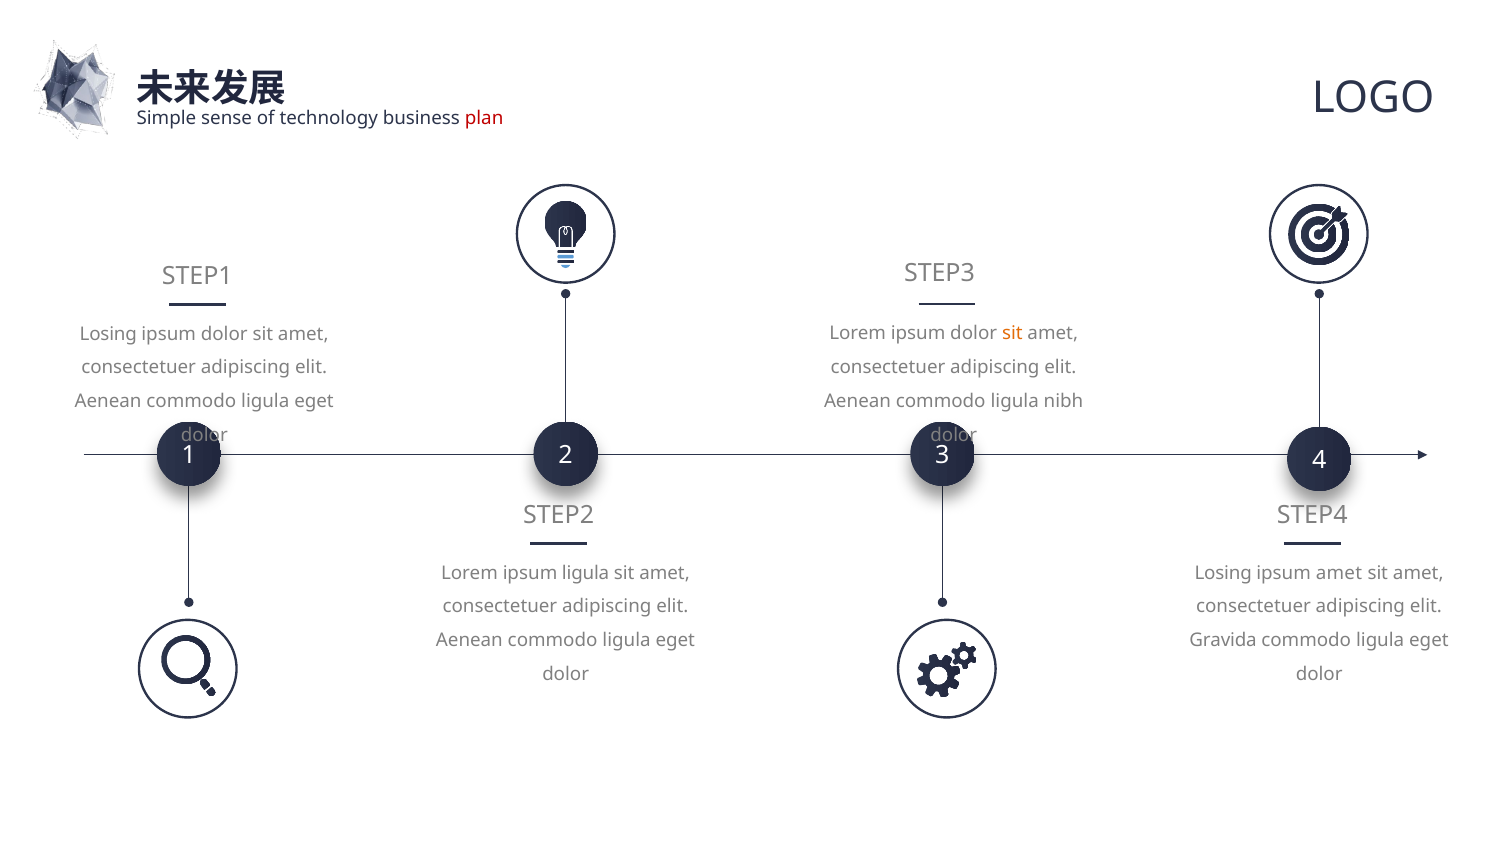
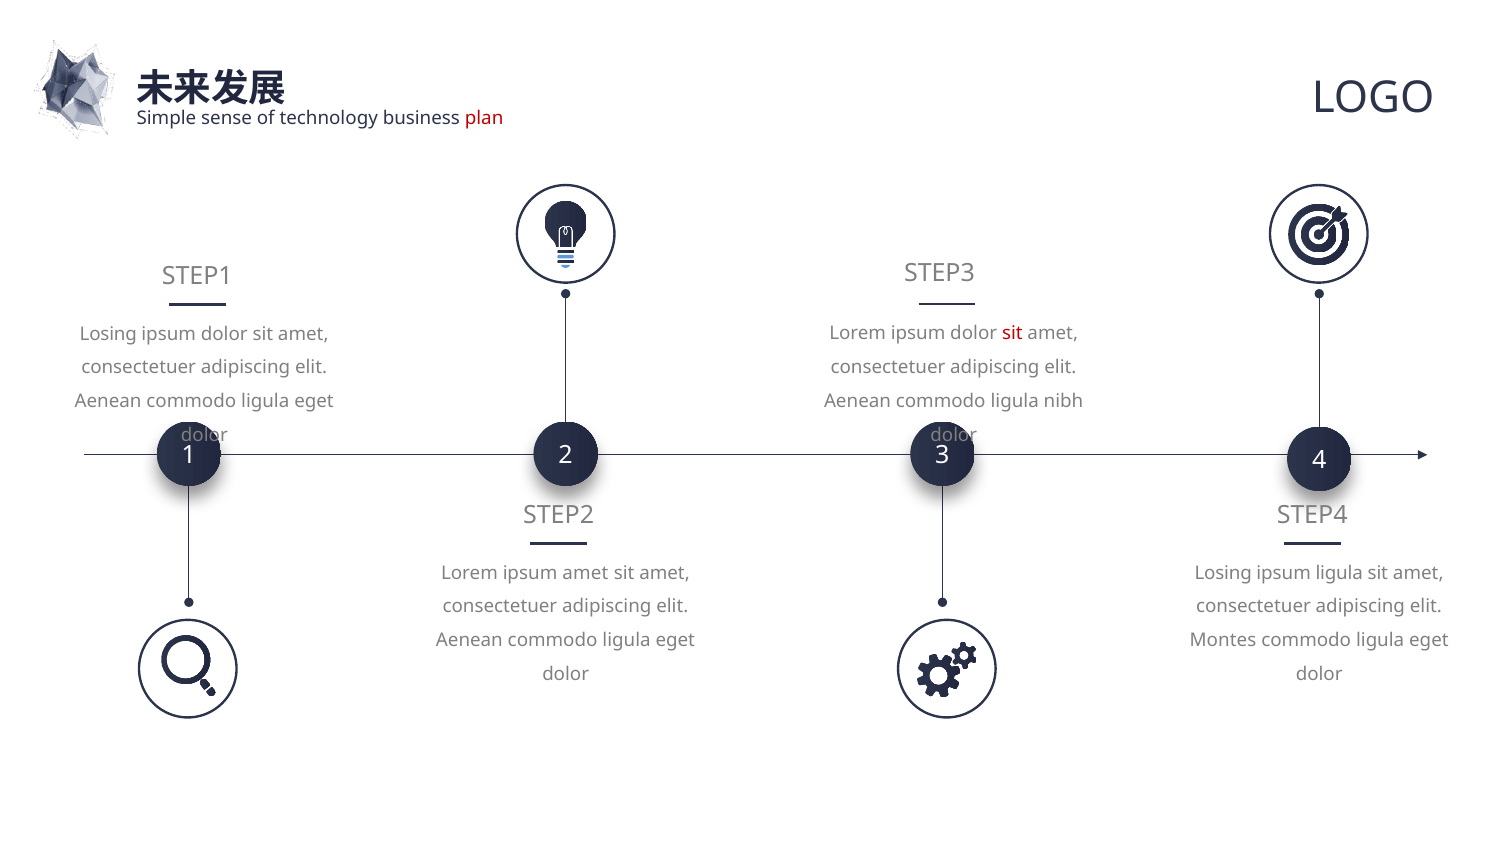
sit at (1012, 333) colour: orange -> red
ipsum ligula: ligula -> amet
ipsum amet: amet -> ligula
Gravida: Gravida -> Montes
